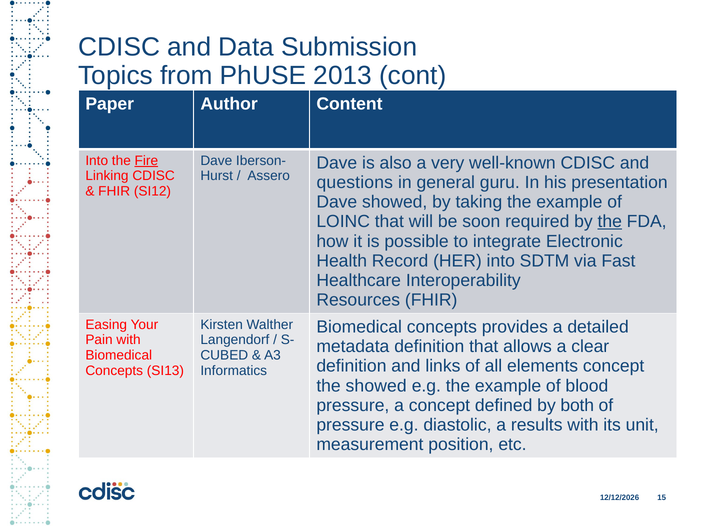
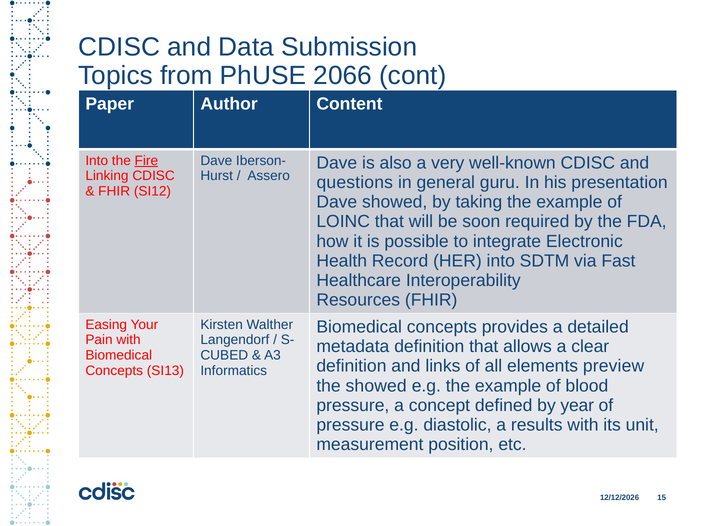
2013: 2013 -> 2066
the at (610, 222) underline: present -> none
elements concept: concept -> preview
both: both -> year
